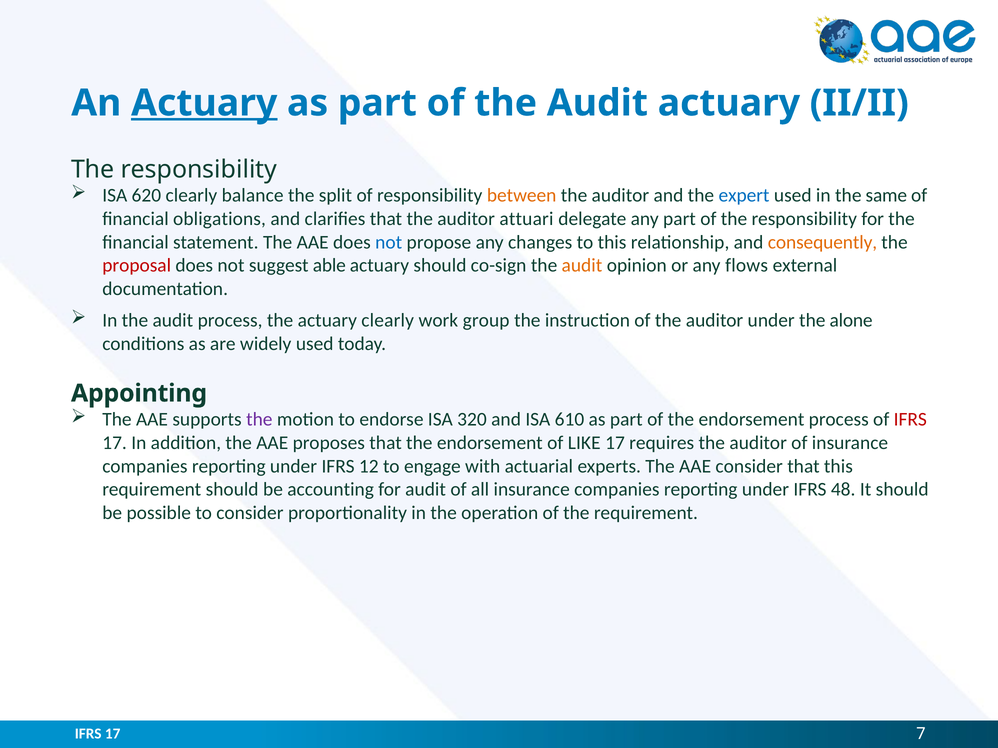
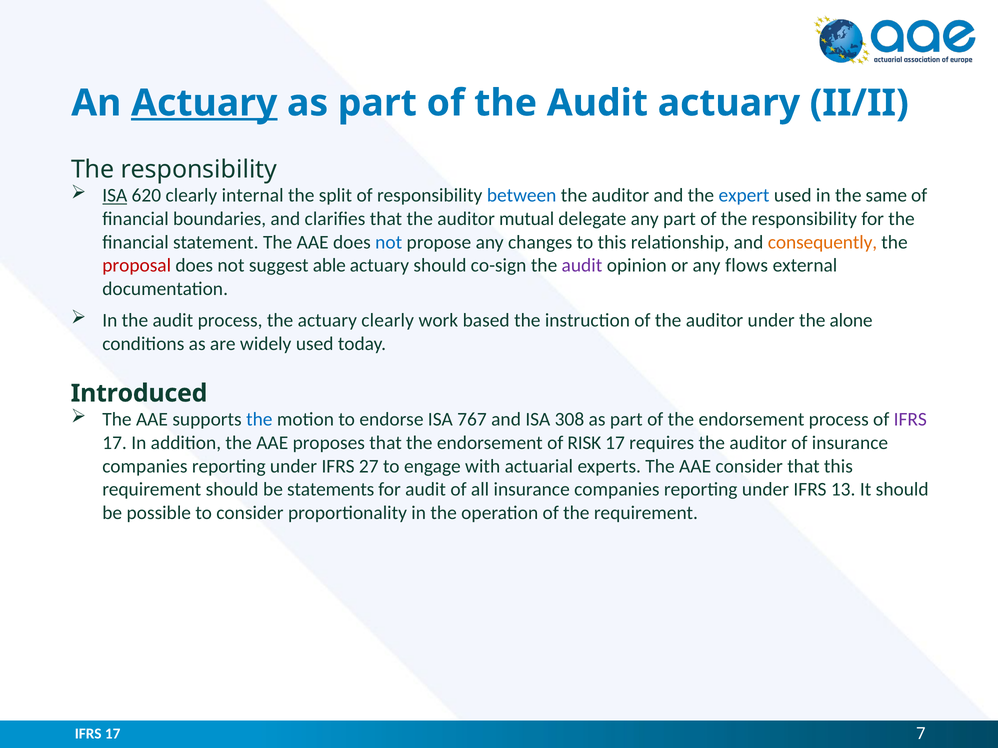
ISA at (115, 196) underline: none -> present
balance: balance -> internal
between colour: orange -> blue
obligations: obligations -> boundaries
attuari: attuari -> mutual
audit at (582, 266) colour: orange -> purple
group: group -> based
Appointing: Appointing -> Introduced
the at (259, 420) colour: purple -> blue
320: 320 -> 767
610: 610 -> 308
IFRS at (910, 420) colour: red -> purple
LIKE: LIKE -> RISK
12: 12 -> 27
accounting: accounting -> statements
48: 48 -> 13
